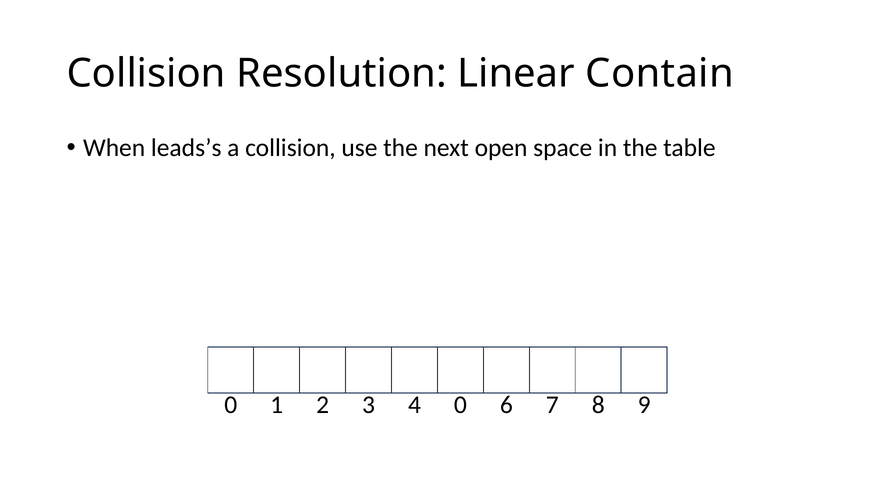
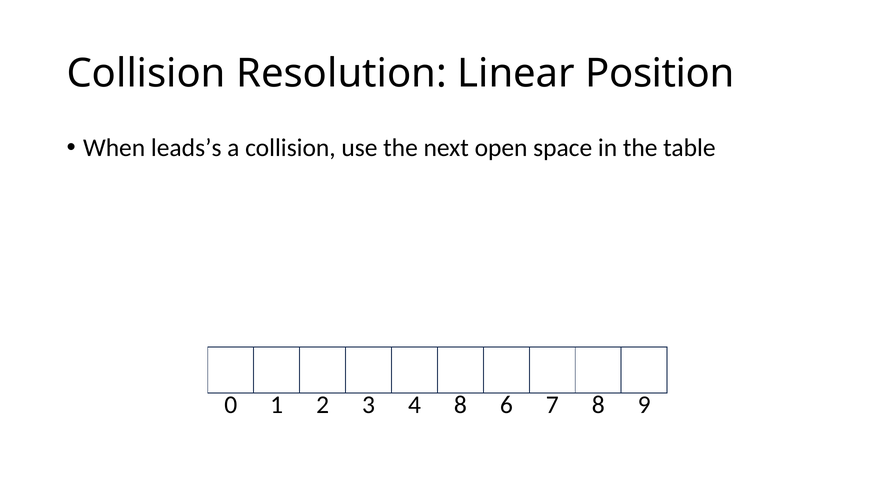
Contain: Contain -> Position
4 0: 0 -> 8
